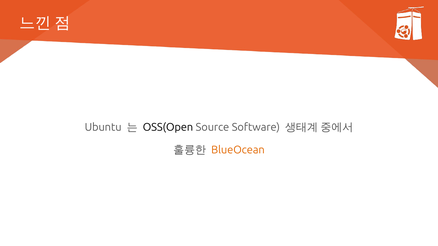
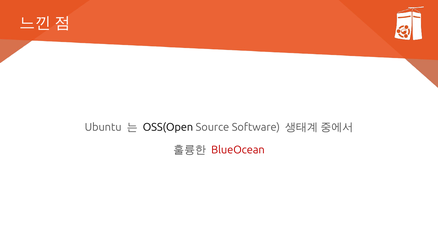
BlueOcean colour: orange -> red
